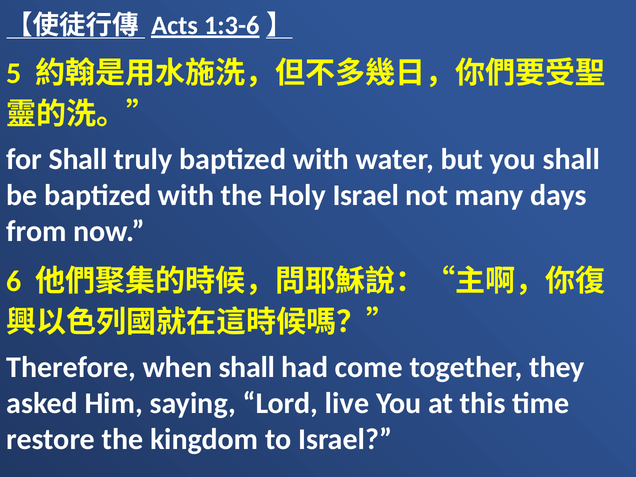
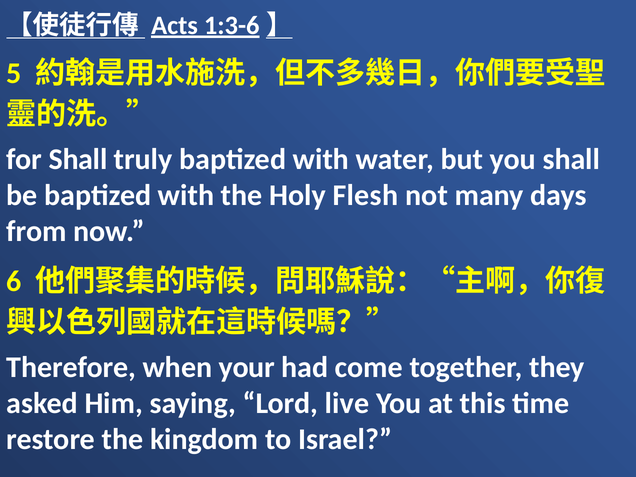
Holy Israel: Israel -> Flesh
when shall: shall -> your
